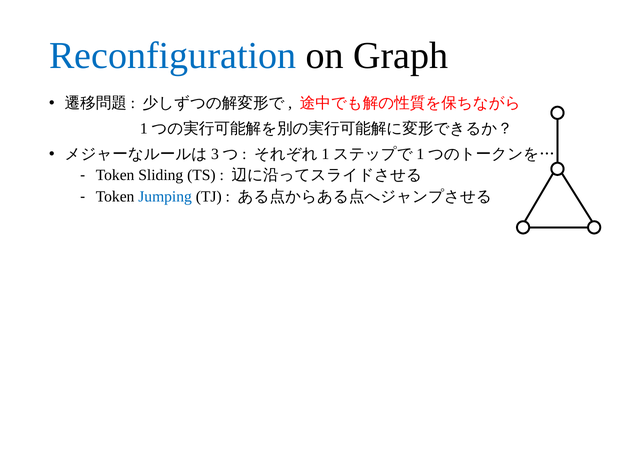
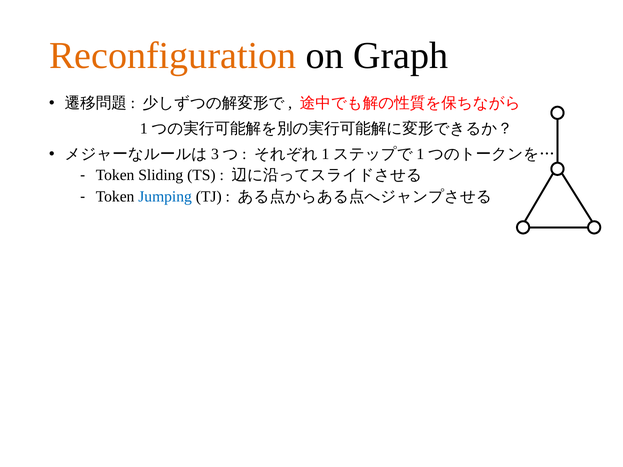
Reconfiguration colour: blue -> orange
